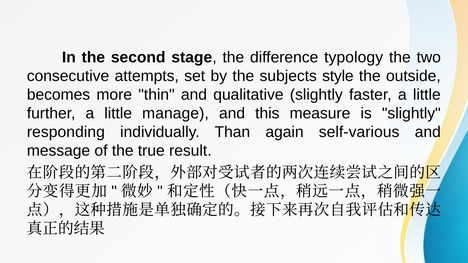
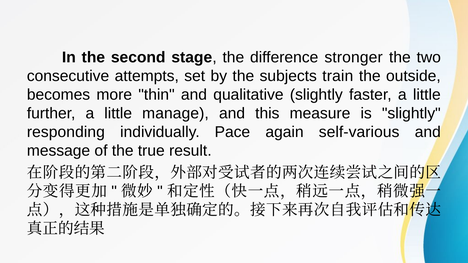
typology: typology -> stronger
style: style -> train
Than: Than -> Pace
